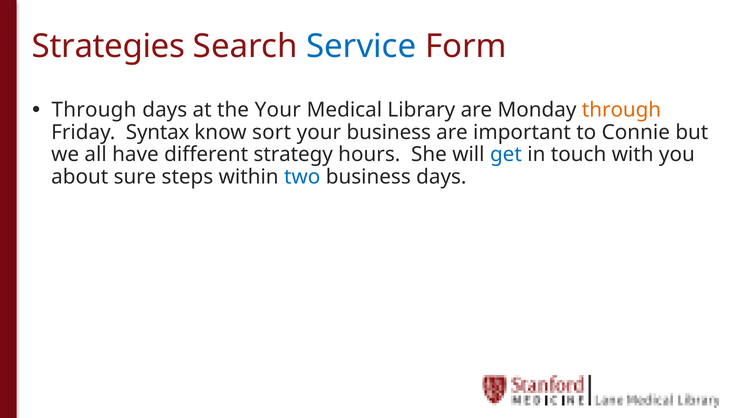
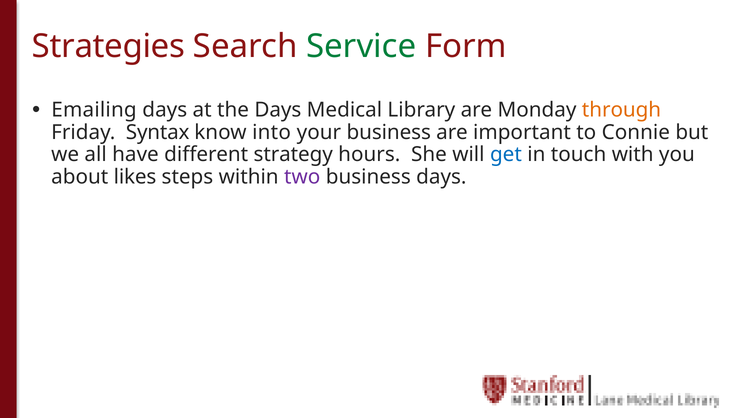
Service colour: blue -> green
Through at (94, 110): Through -> Emailing
the Your: Your -> Days
sort: sort -> into
sure: sure -> likes
two colour: blue -> purple
